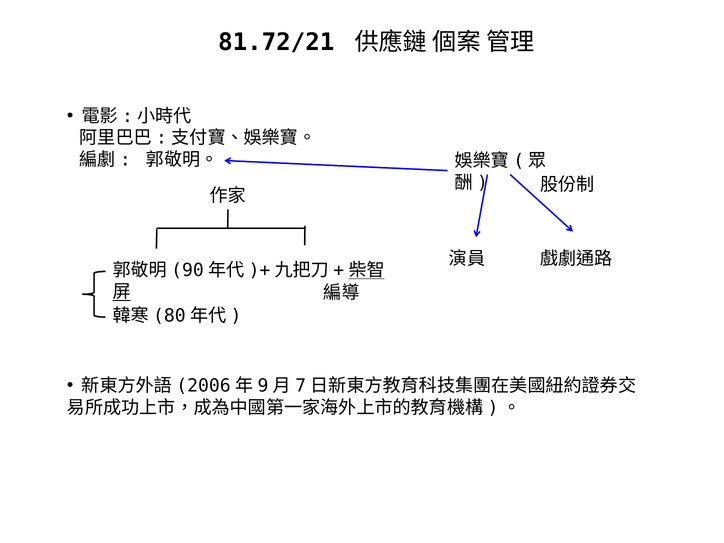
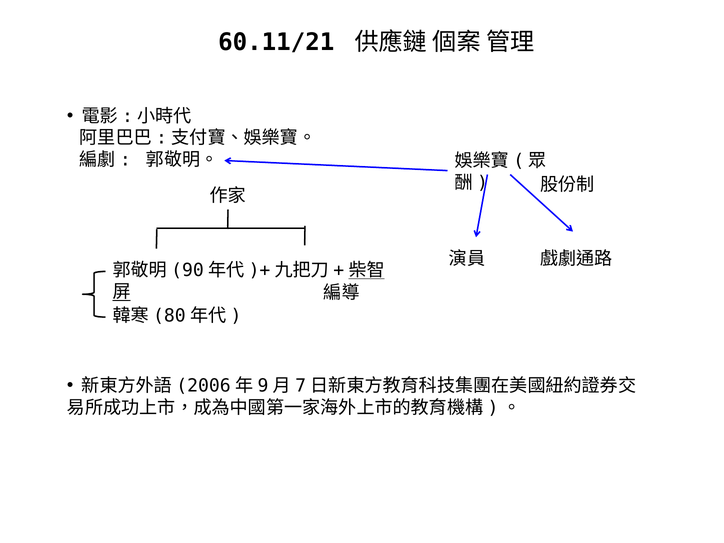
81.72/21: 81.72/21 -> 60.11/21
